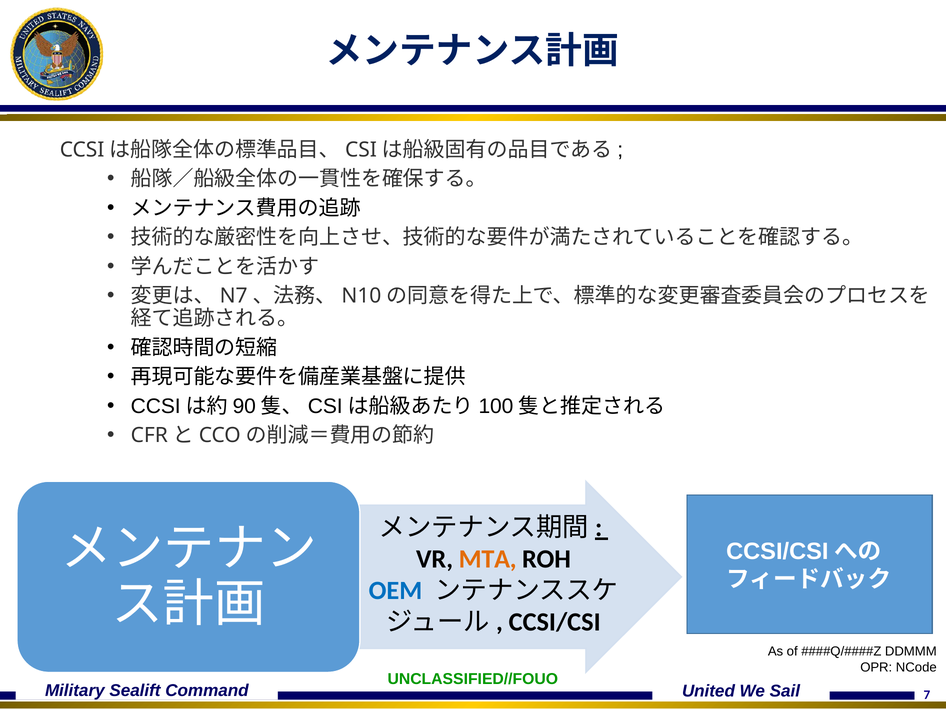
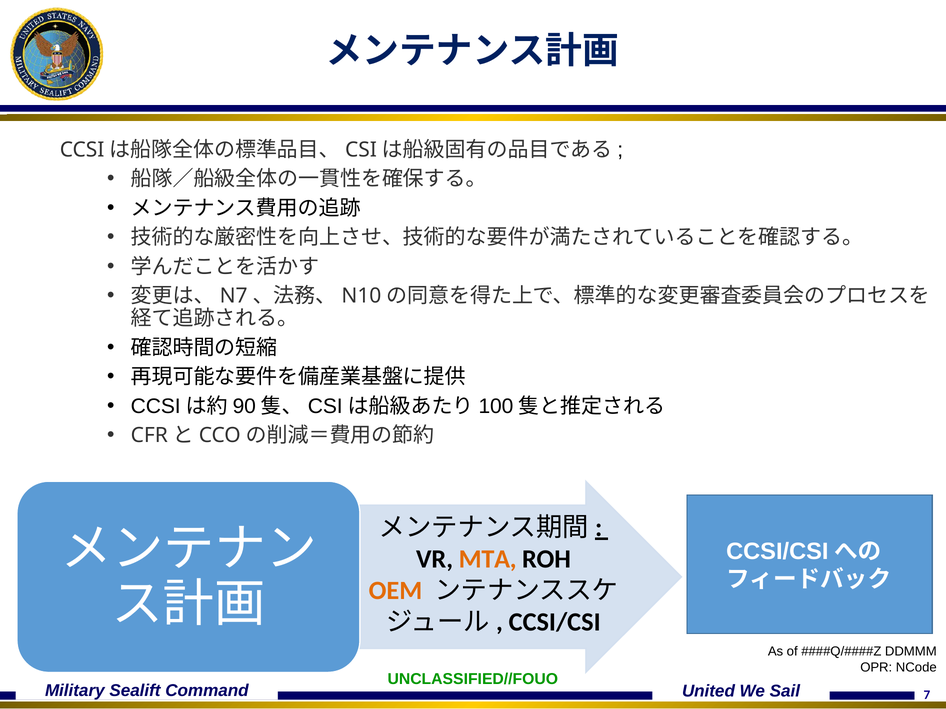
OEM colour: blue -> orange
